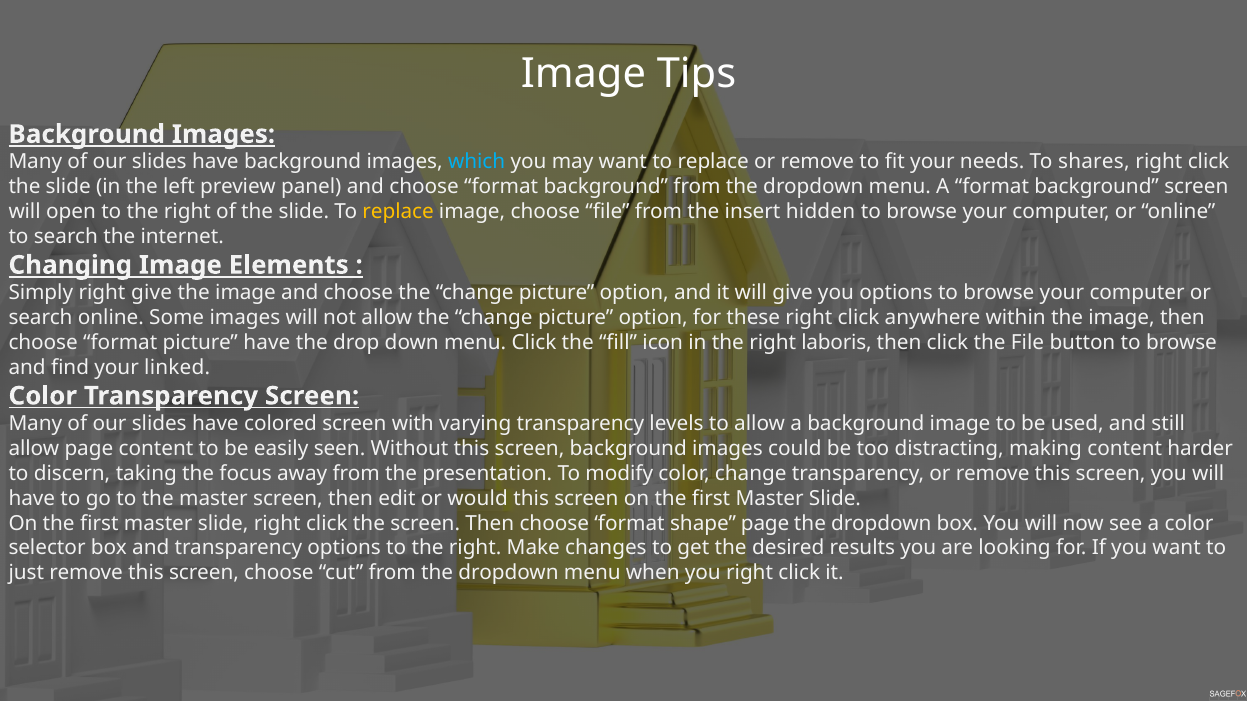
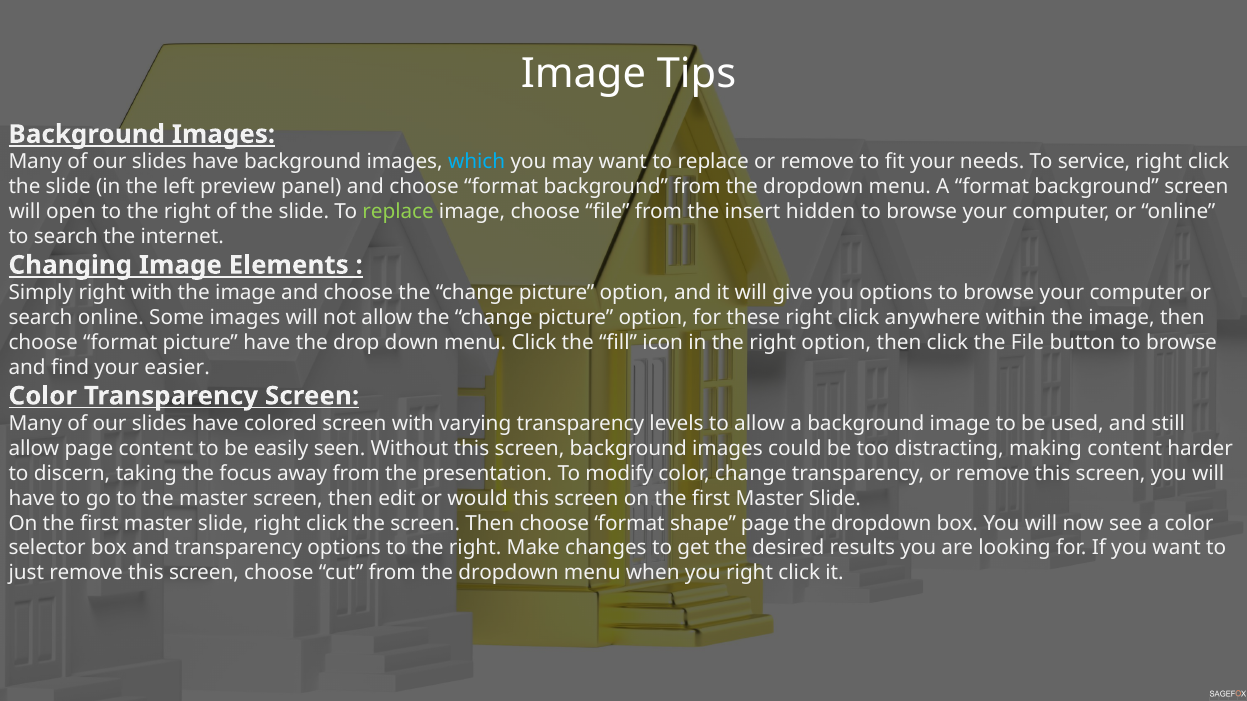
shares: shares -> service
replace at (398, 212) colour: yellow -> light green
right give: give -> with
right laboris: laboris -> option
linked: linked -> easier
